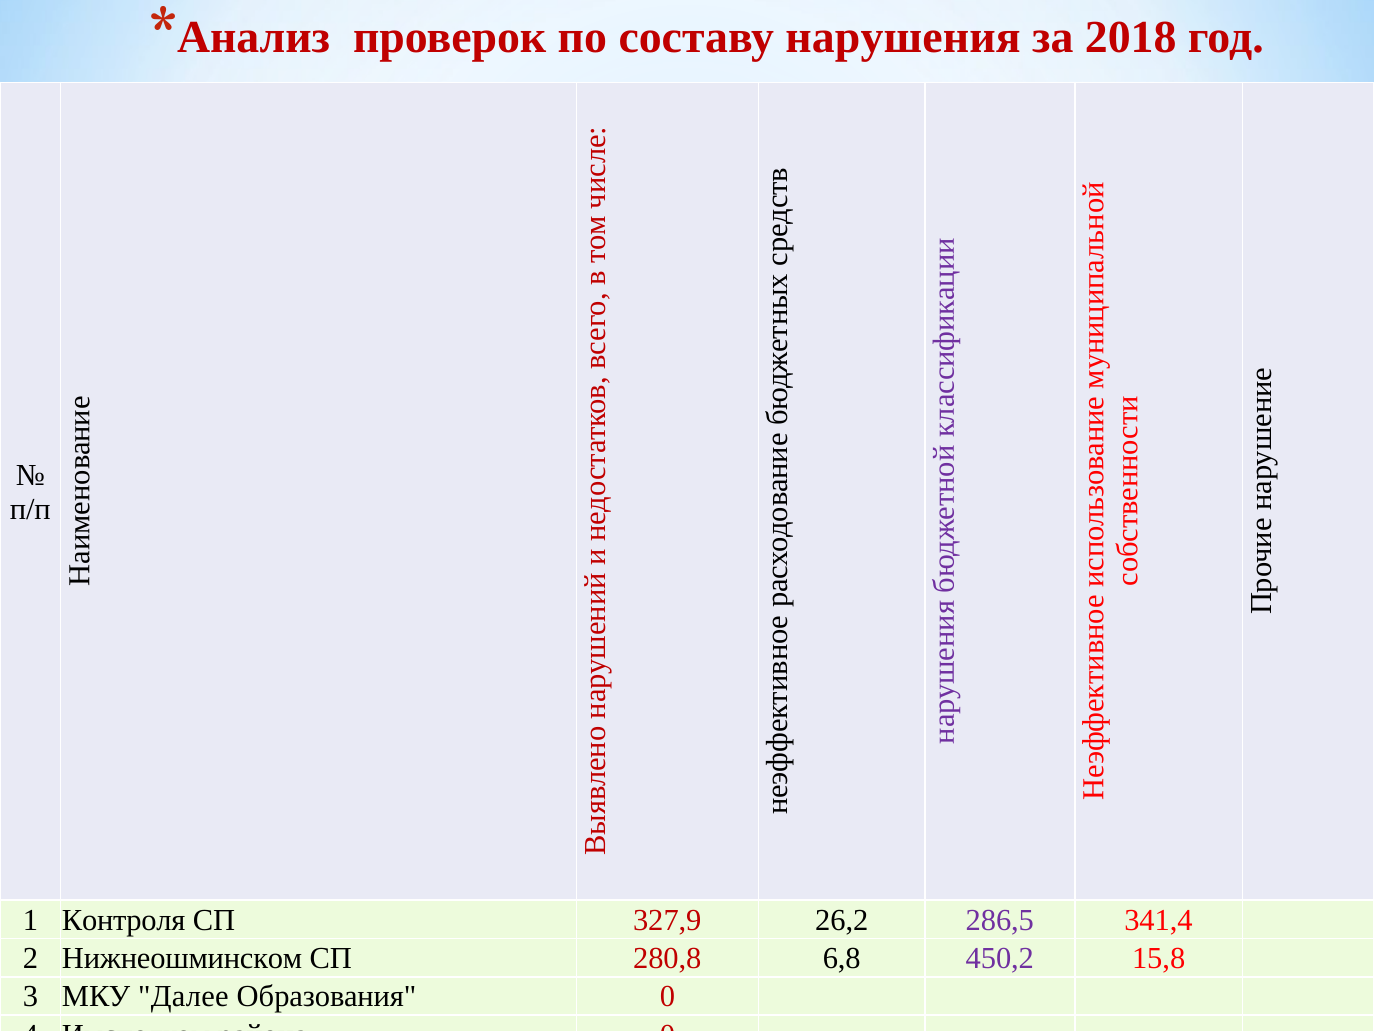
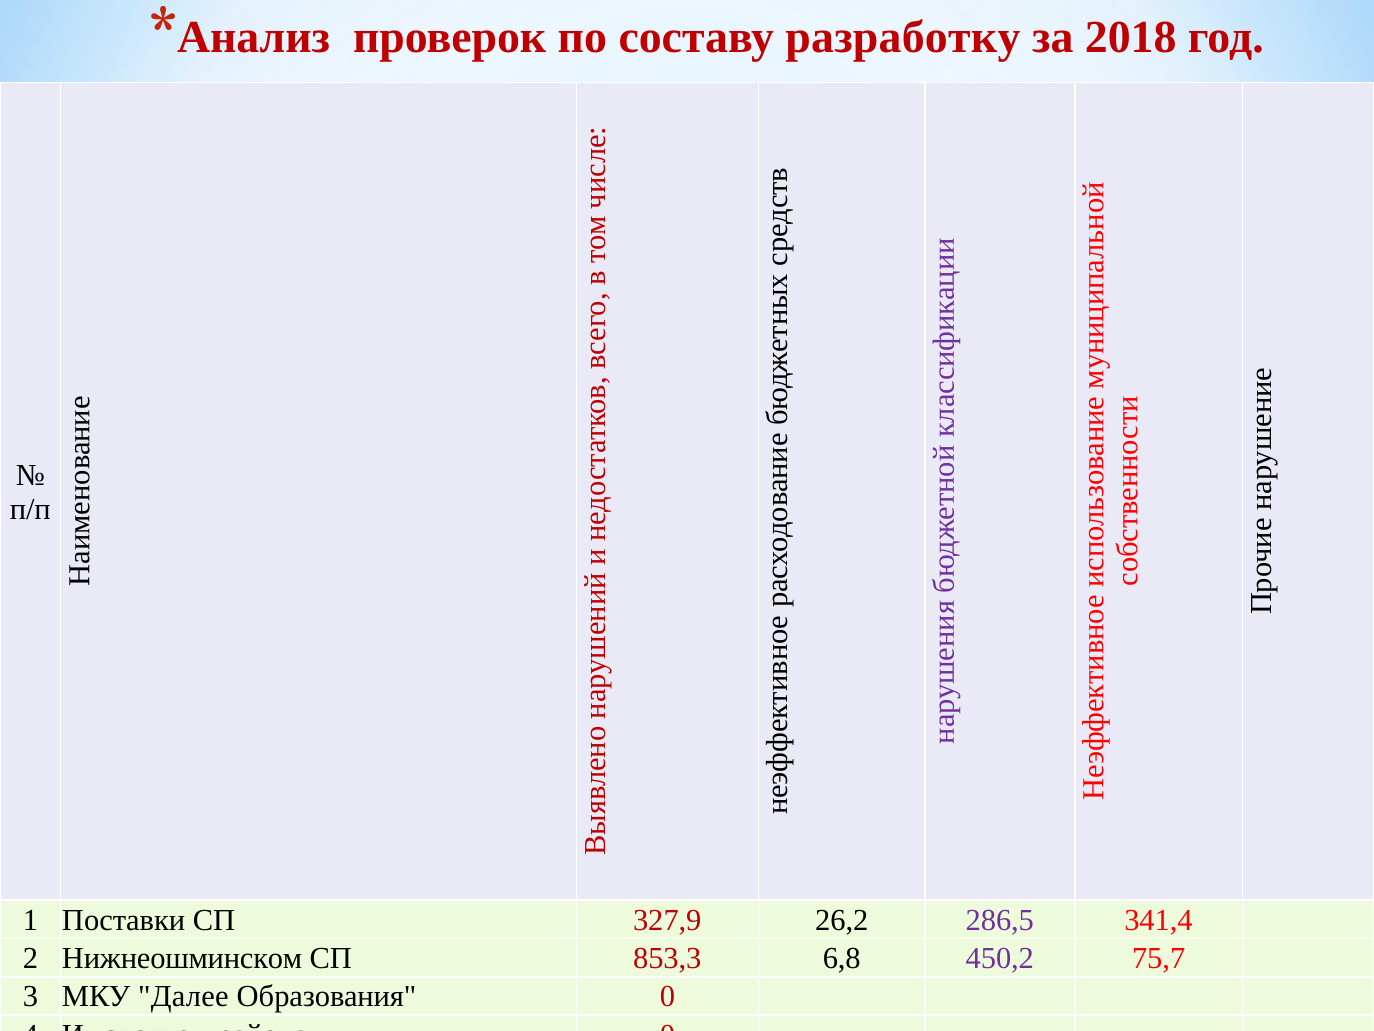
нарушения: нарушения -> разработку
Контроля: Контроля -> Поставки
280,8: 280,8 -> 853,3
15,8: 15,8 -> 75,7
